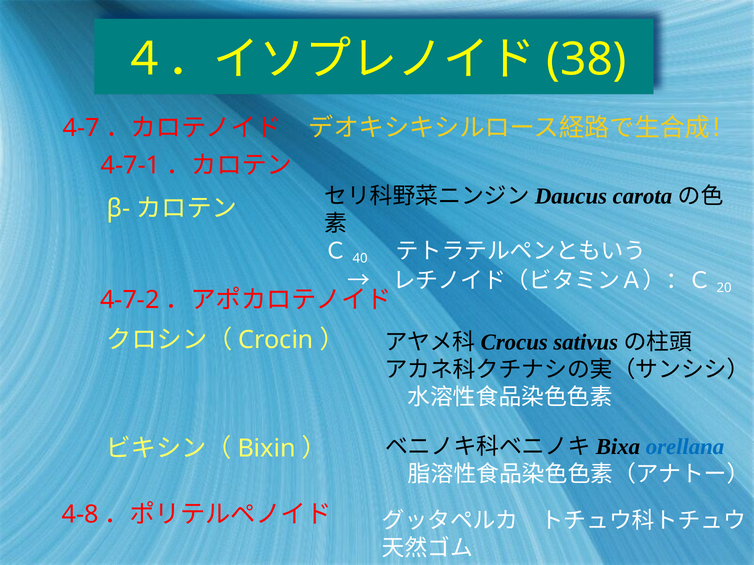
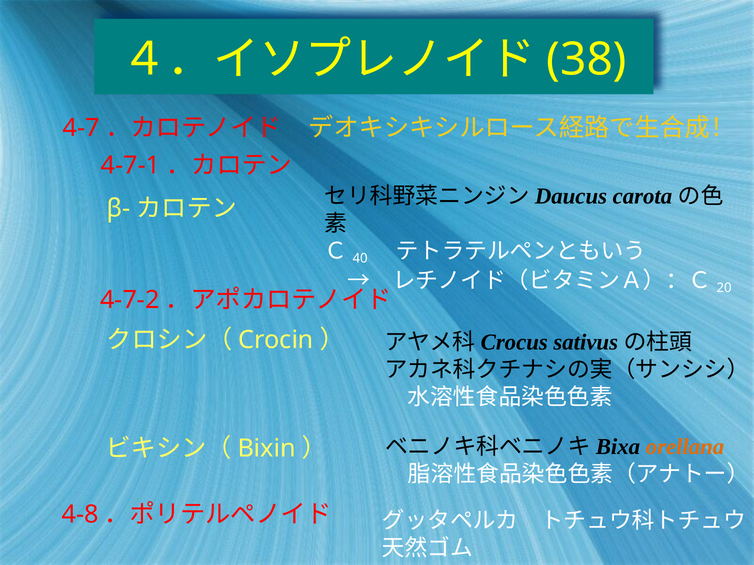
orellana colour: blue -> orange
